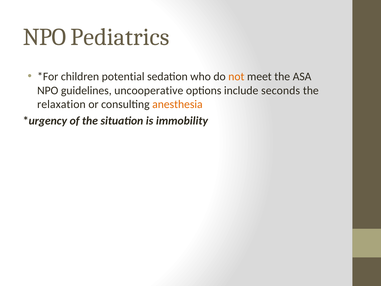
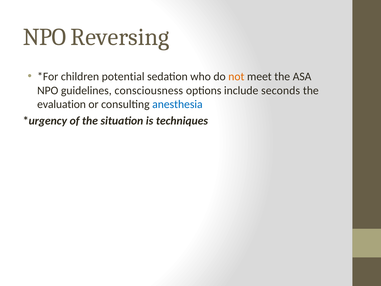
Pediatrics: Pediatrics -> Reversing
uncooperative: uncooperative -> consciousness
relaxation: relaxation -> evaluation
anesthesia colour: orange -> blue
immobility: immobility -> techniques
